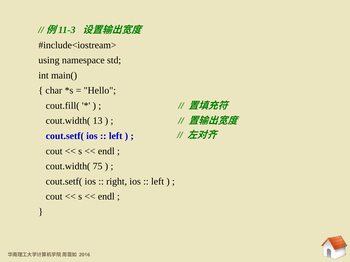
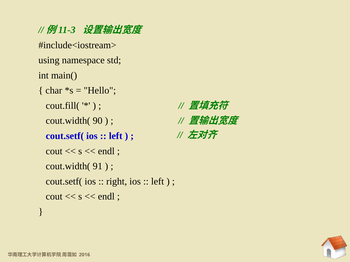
13: 13 -> 90
75: 75 -> 91
